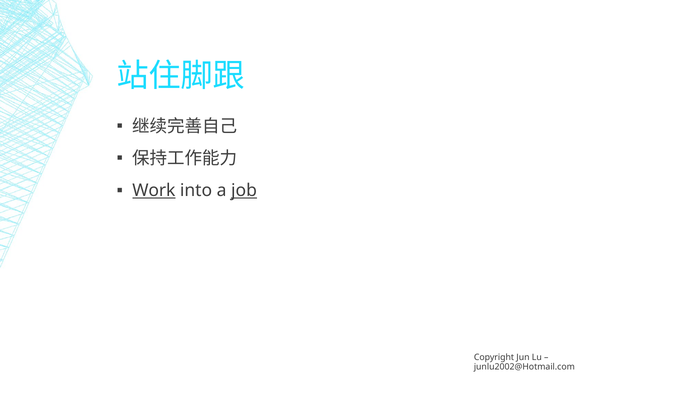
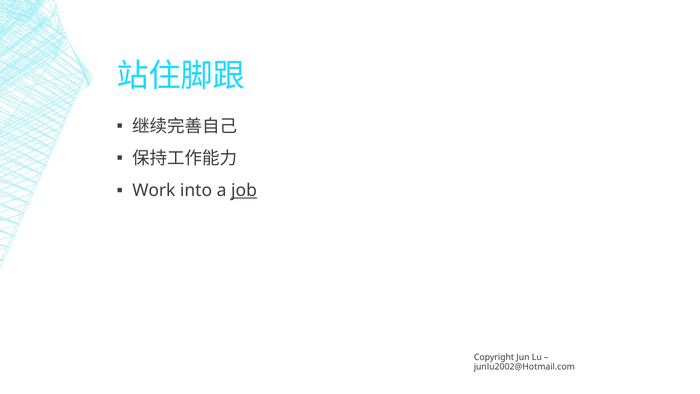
Work underline: present -> none
